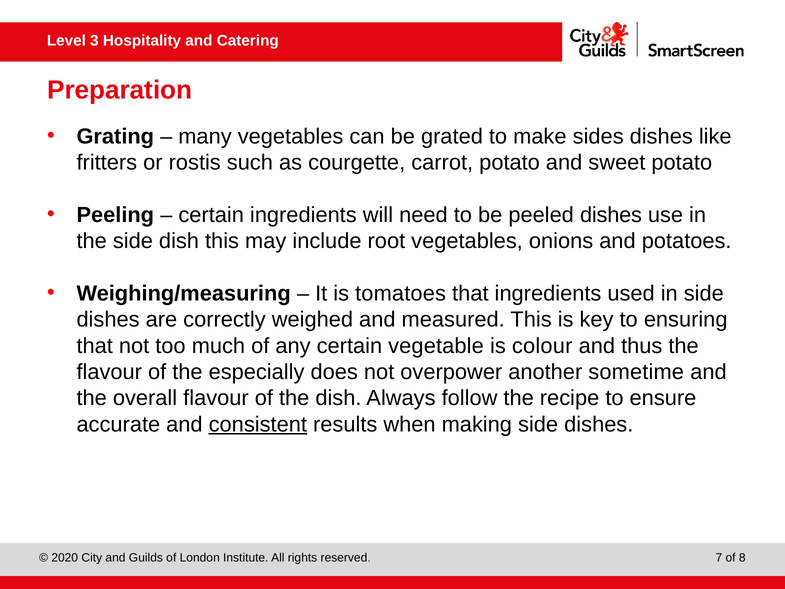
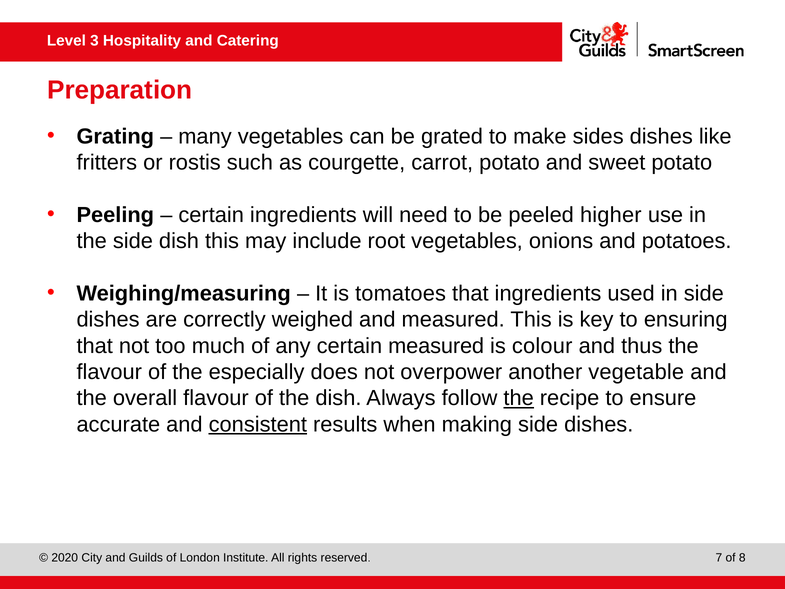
peeled dishes: dishes -> higher
certain vegetable: vegetable -> measured
sometime: sometime -> vegetable
the at (519, 398) underline: none -> present
